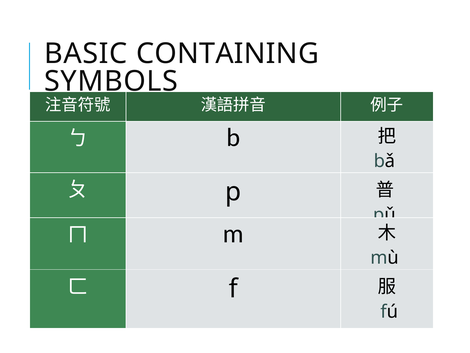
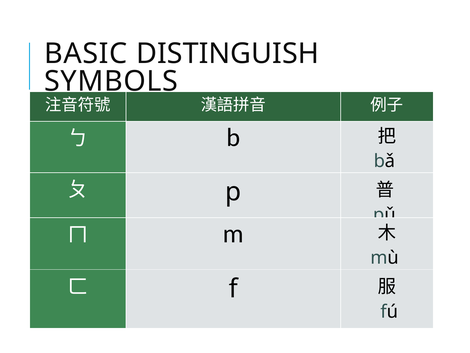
CONTAINING: CONTAINING -> DISTINGUISH
